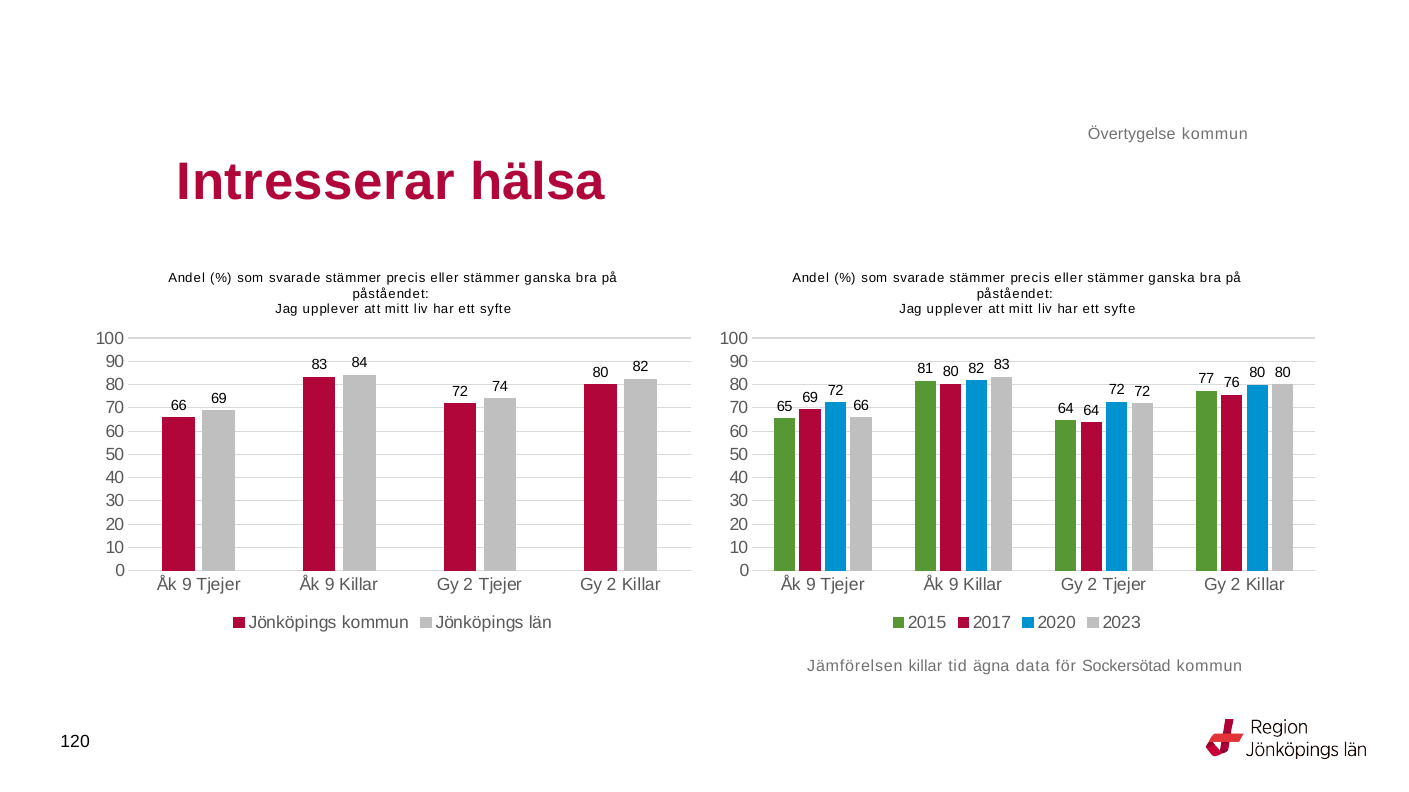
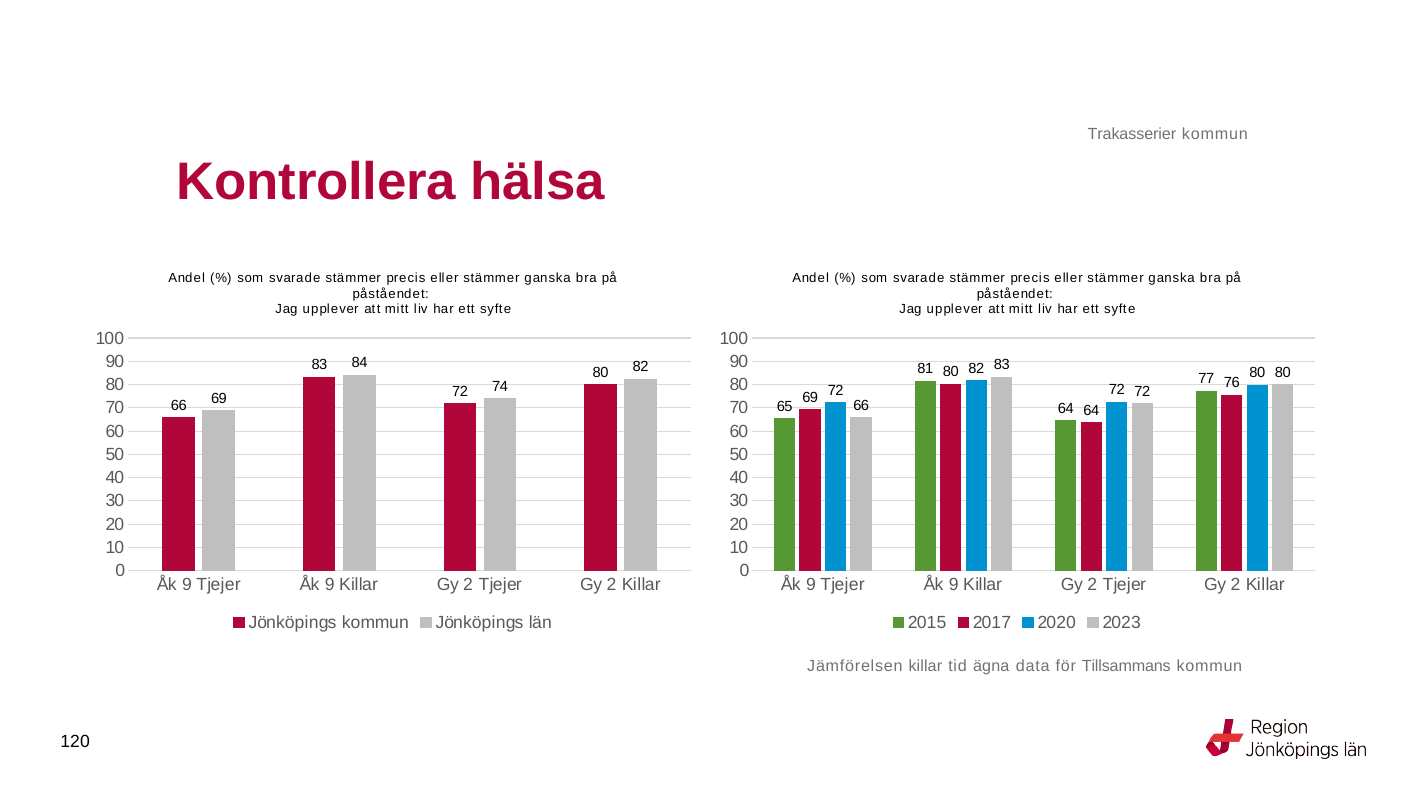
Övertygelse: Övertygelse -> Trakasserier
Intresserar: Intresserar -> Kontrollera
Sockersötad: Sockersötad -> Tillsammans
